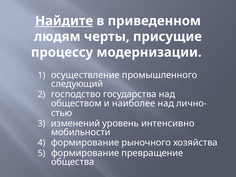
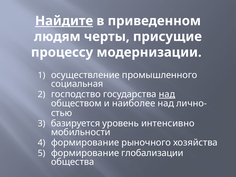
следующий: следующий -> социальная
над at (167, 94) underline: none -> present
изменений: изменений -> базируется
превращение: превращение -> глобализации
